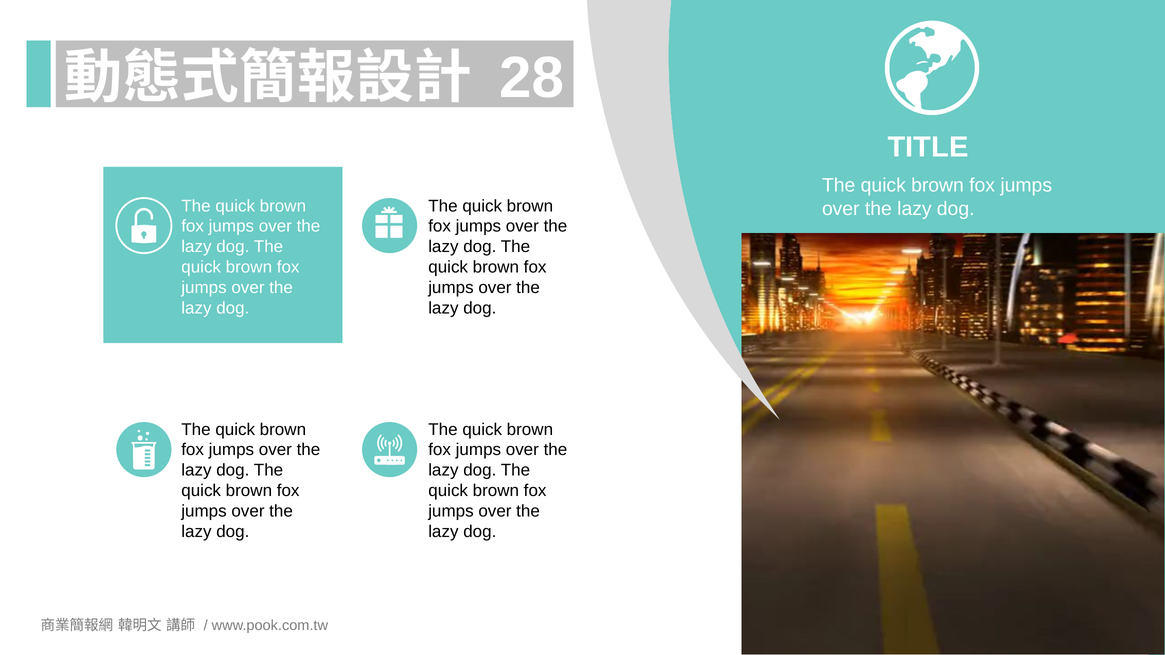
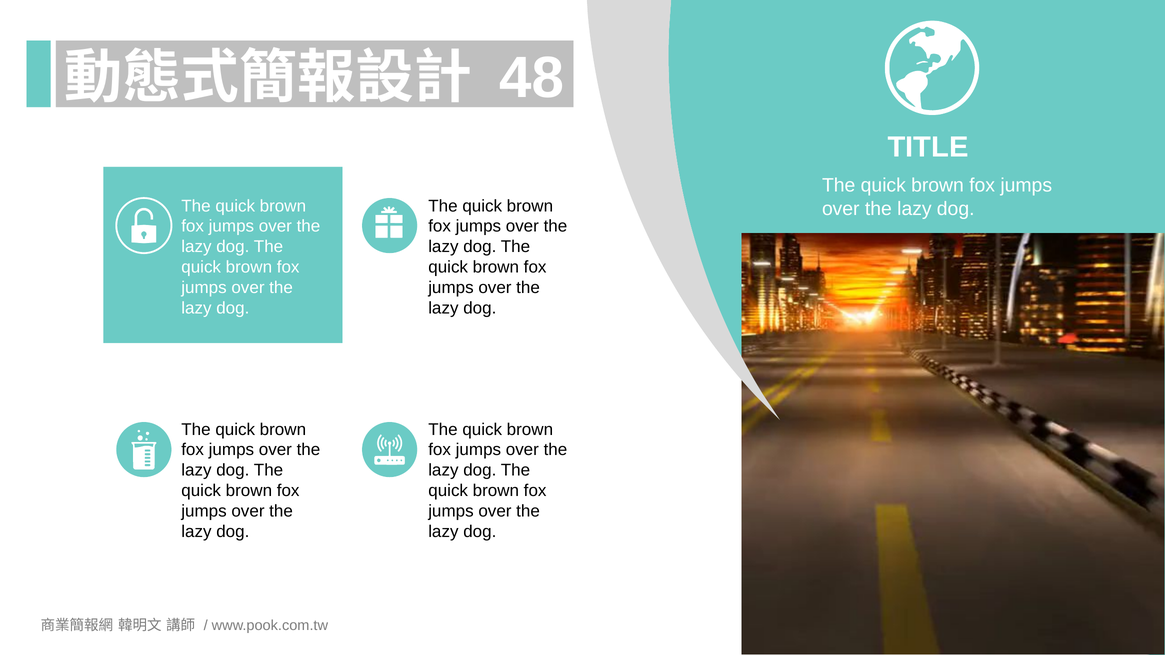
28: 28 -> 48
